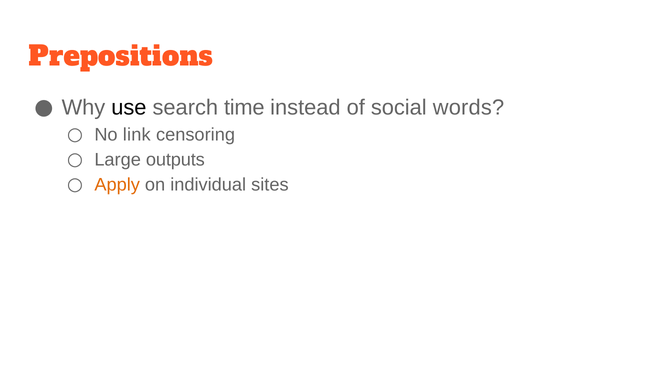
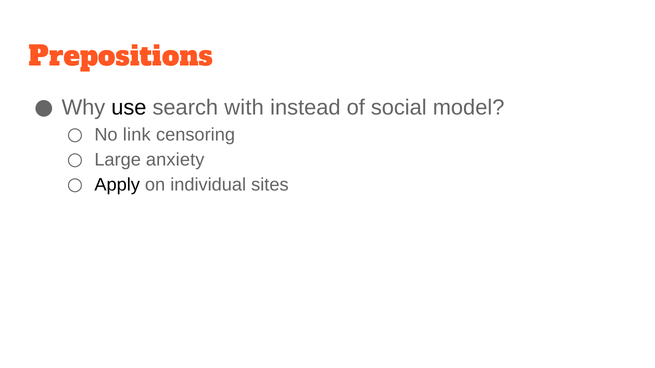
time: time -> with
words: words -> model
outputs: outputs -> anxiety
Apply colour: orange -> black
